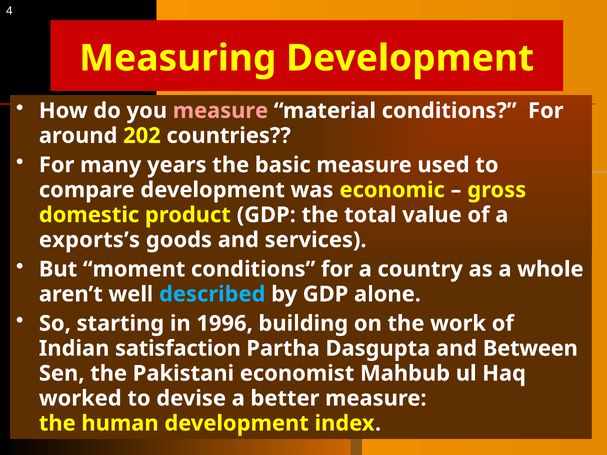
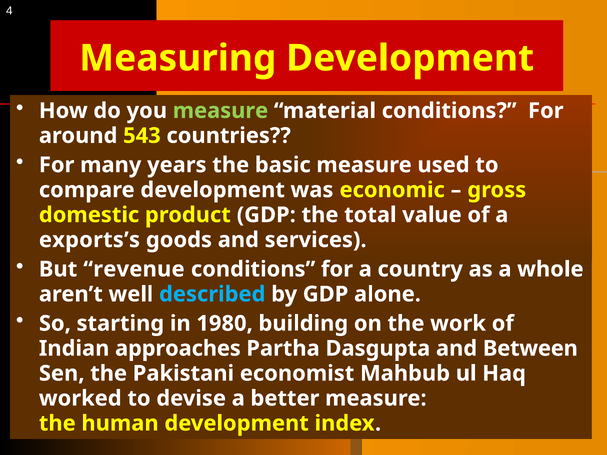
measure at (220, 111) colour: pink -> light green
202: 202 -> 543
moment: moment -> revenue
1996: 1996 -> 1980
satisfaction: satisfaction -> approaches
